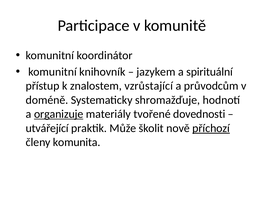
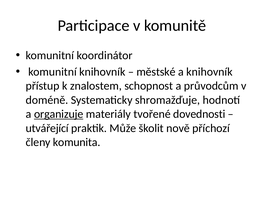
jazykem: jazykem -> městské
a spirituální: spirituální -> knihovník
vzrůstající: vzrůstající -> schopnost
příchozí underline: present -> none
